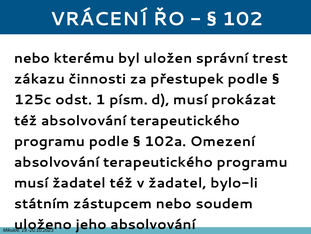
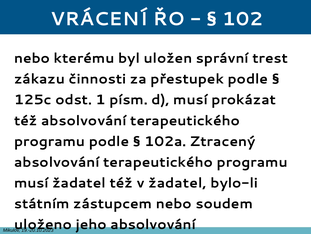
Omezení: Omezení -> Ztracený
